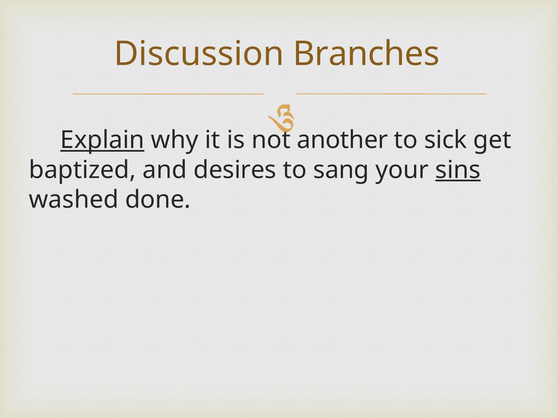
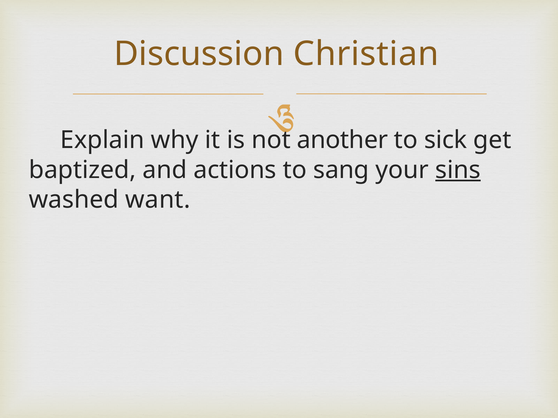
Branches: Branches -> Christian
Explain underline: present -> none
desires: desires -> actions
done: done -> want
